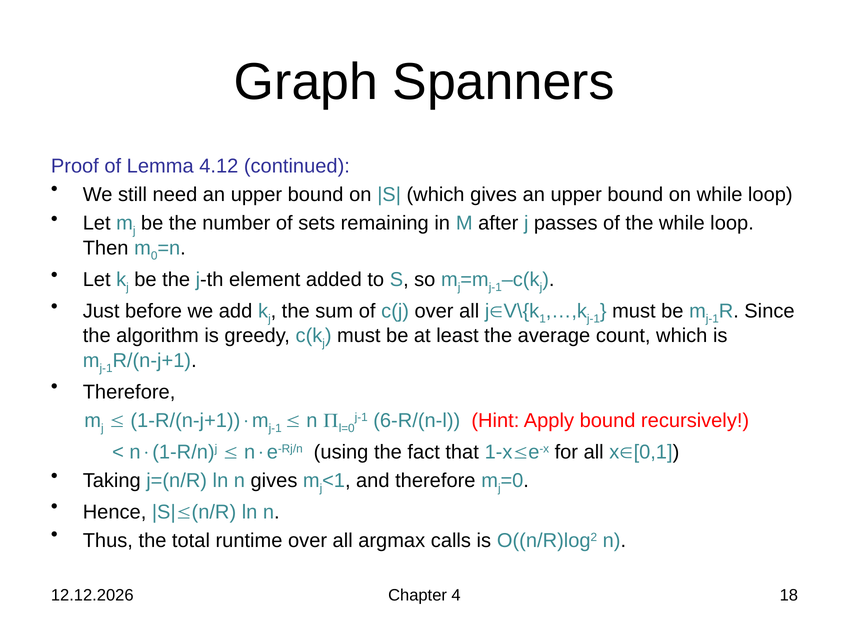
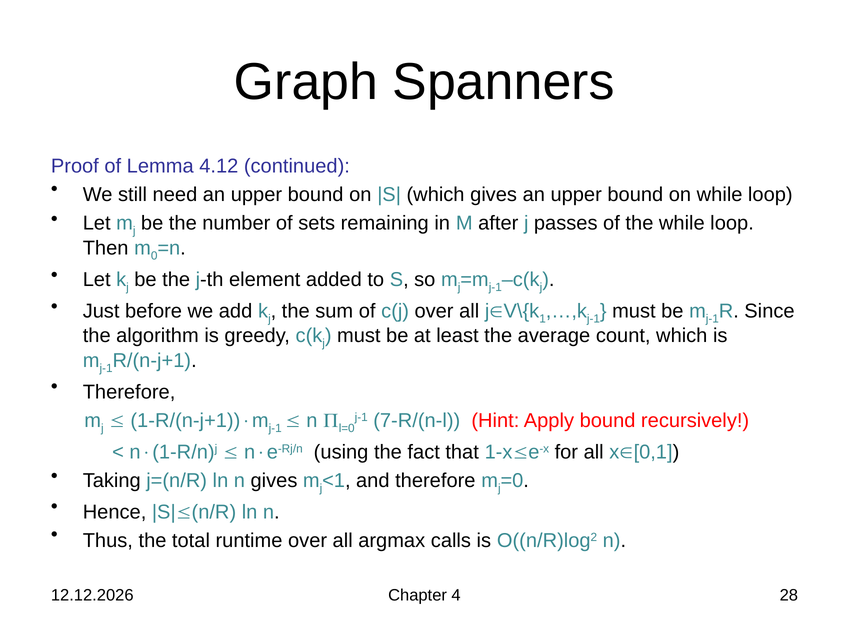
6-R/(n-l: 6-R/(n-l -> 7-R/(n-l
18: 18 -> 28
